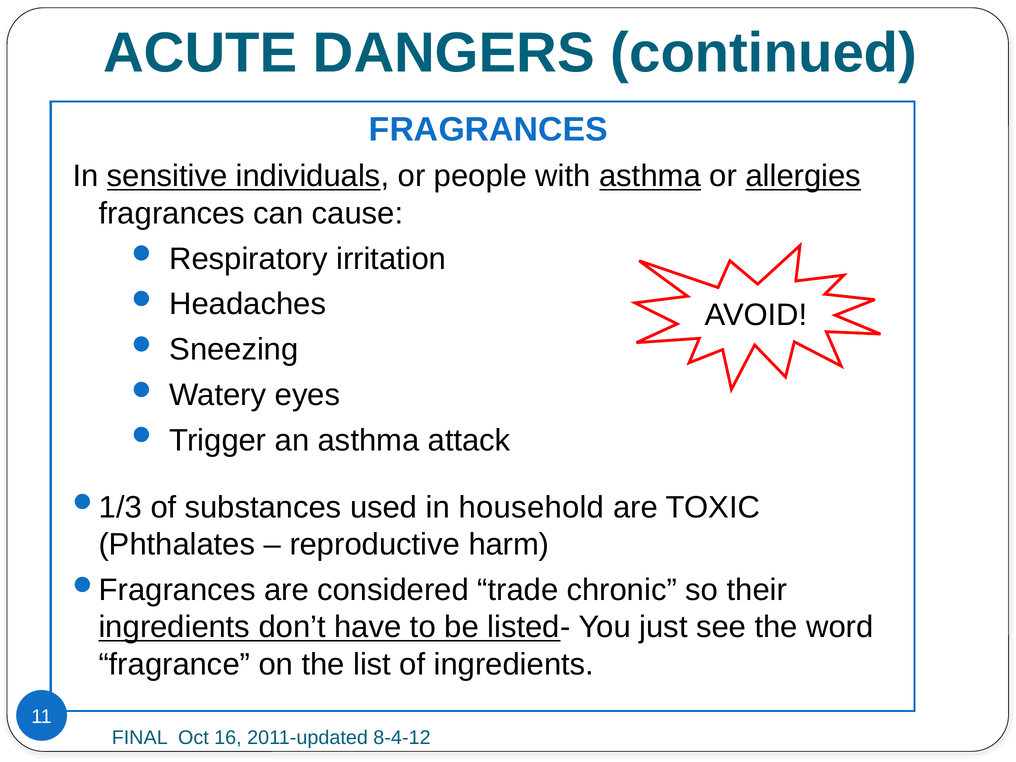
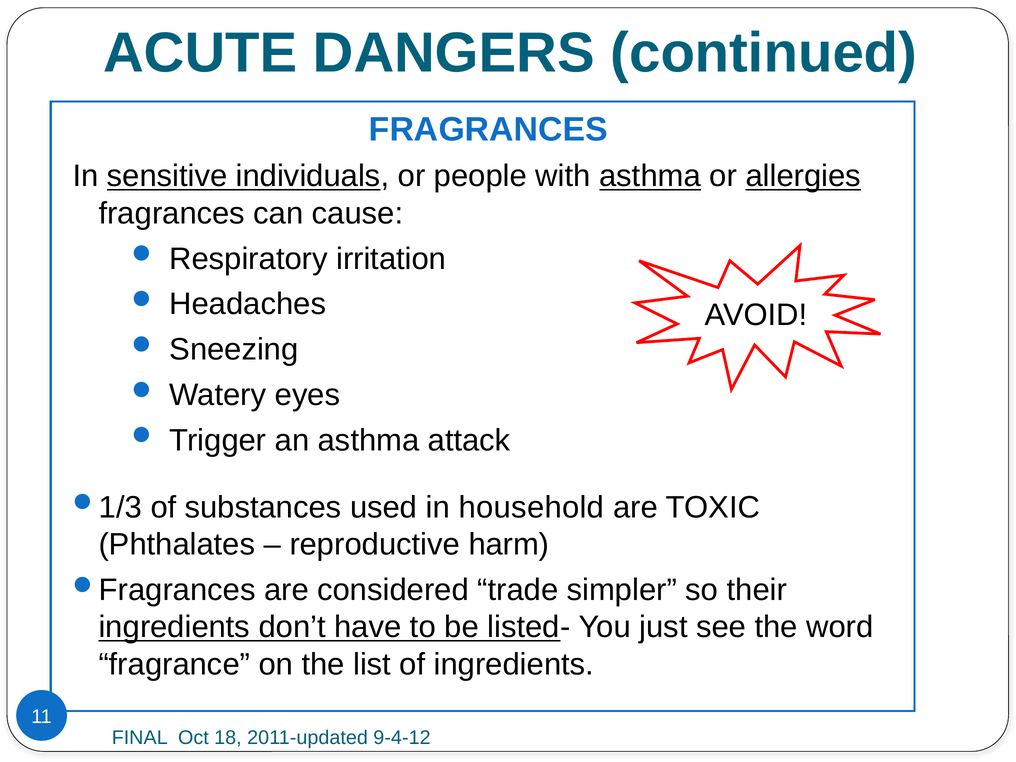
chronic: chronic -> simpler
16: 16 -> 18
8-4-12: 8-4-12 -> 9-4-12
